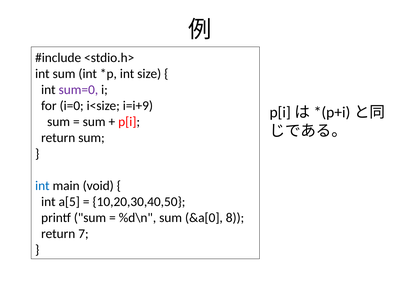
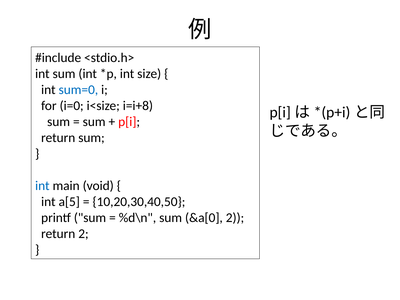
sum=0 colour: purple -> blue
i=i+9: i=i+9 -> i=i+8
&a[0 8: 8 -> 2
return 7: 7 -> 2
